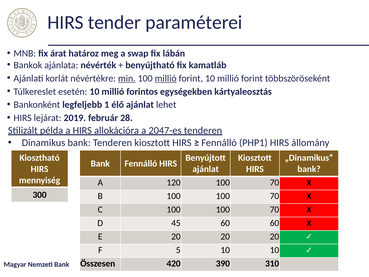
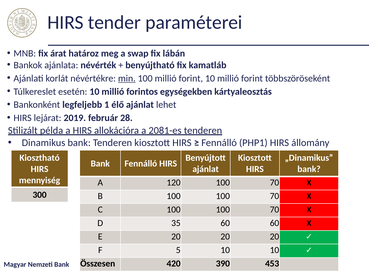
millió at (166, 78) underline: present -> none
2047-es: 2047-es -> 2081-es
45: 45 -> 35
310: 310 -> 453
